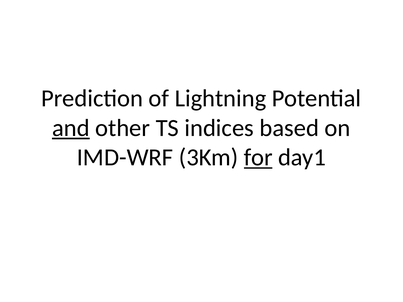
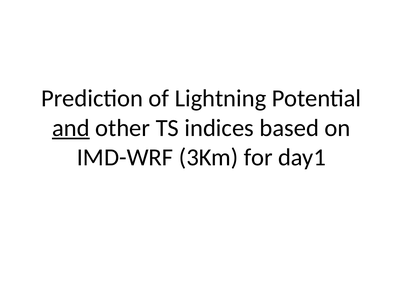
for underline: present -> none
